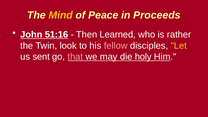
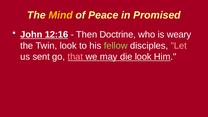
Proceeds: Proceeds -> Promised
51:16: 51:16 -> 12:16
Learned: Learned -> Doctrine
rather: rather -> weary
fellow colour: pink -> light green
Let colour: yellow -> pink
die holy: holy -> look
